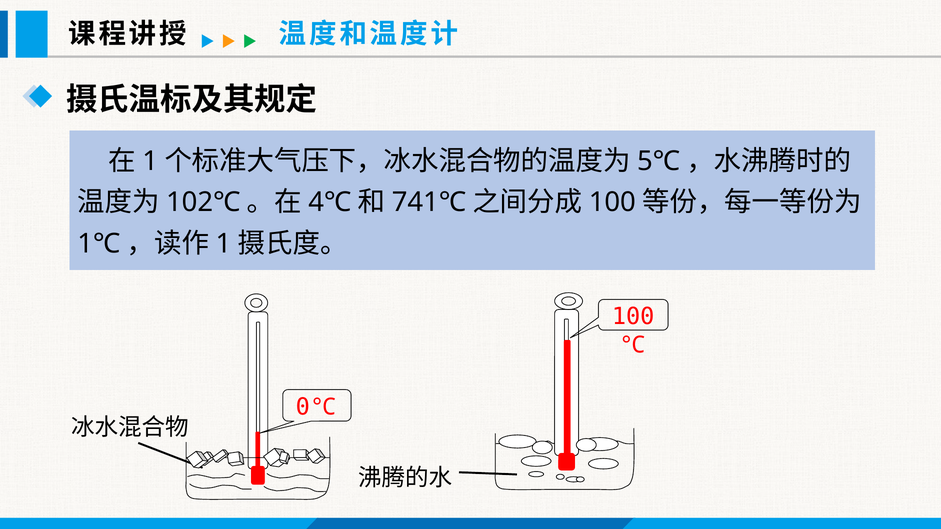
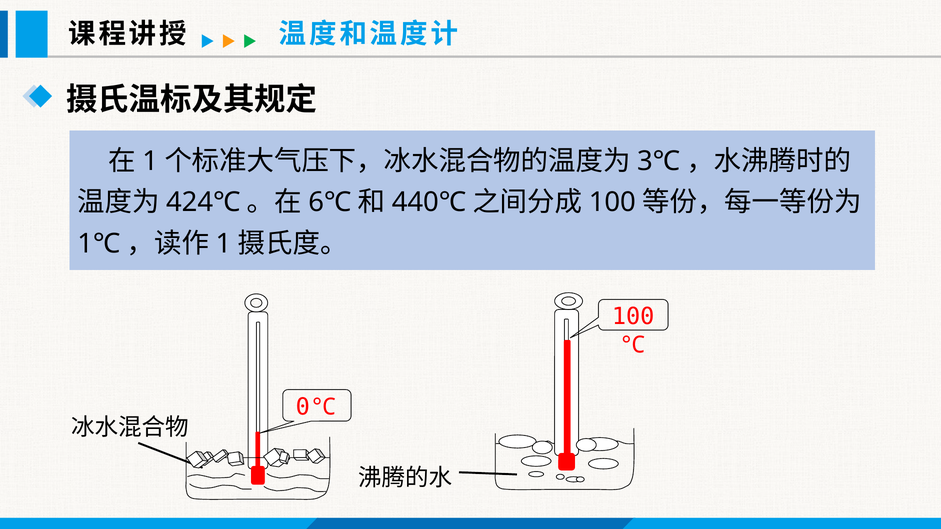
5℃: 5℃ -> 3℃
102℃: 102℃ -> 424℃
4℃: 4℃ -> 6℃
741℃: 741℃ -> 440℃
